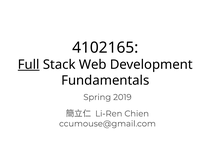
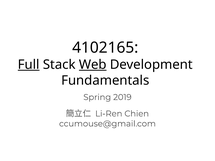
Web underline: none -> present
